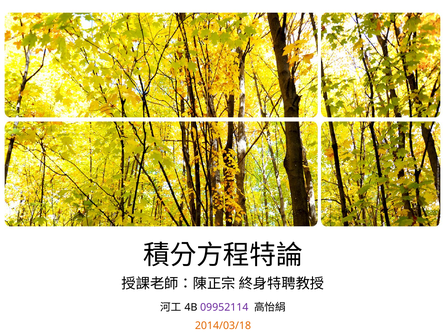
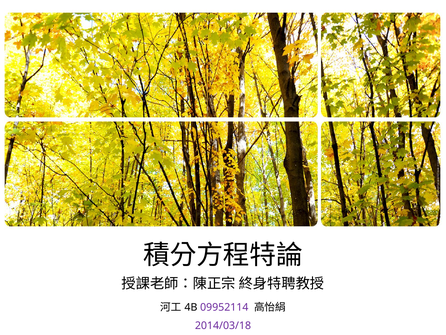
2014/03/18 colour: orange -> purple
